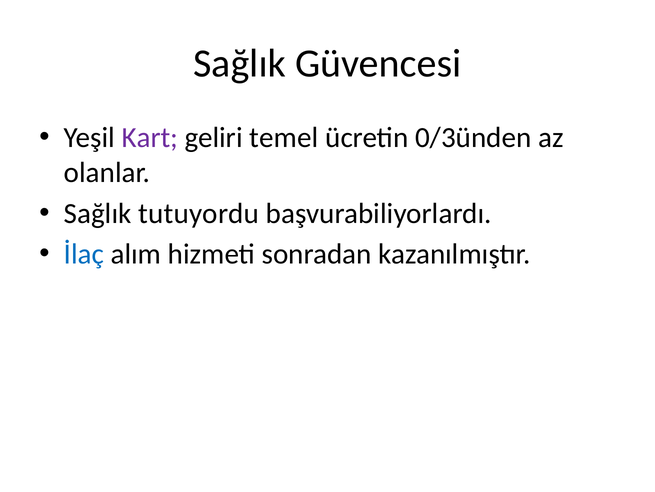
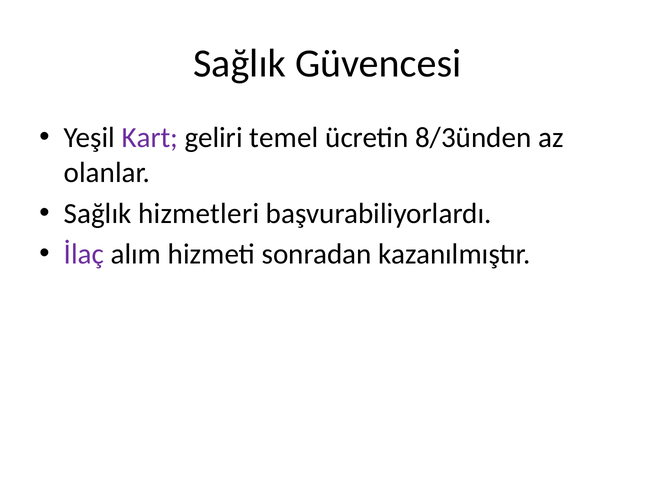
0/3ünden: 0/3ünden -> 8/3ünden
tutuyordu: tutuyordu -> hizmetleri
İlaç colour: blue -> purple
